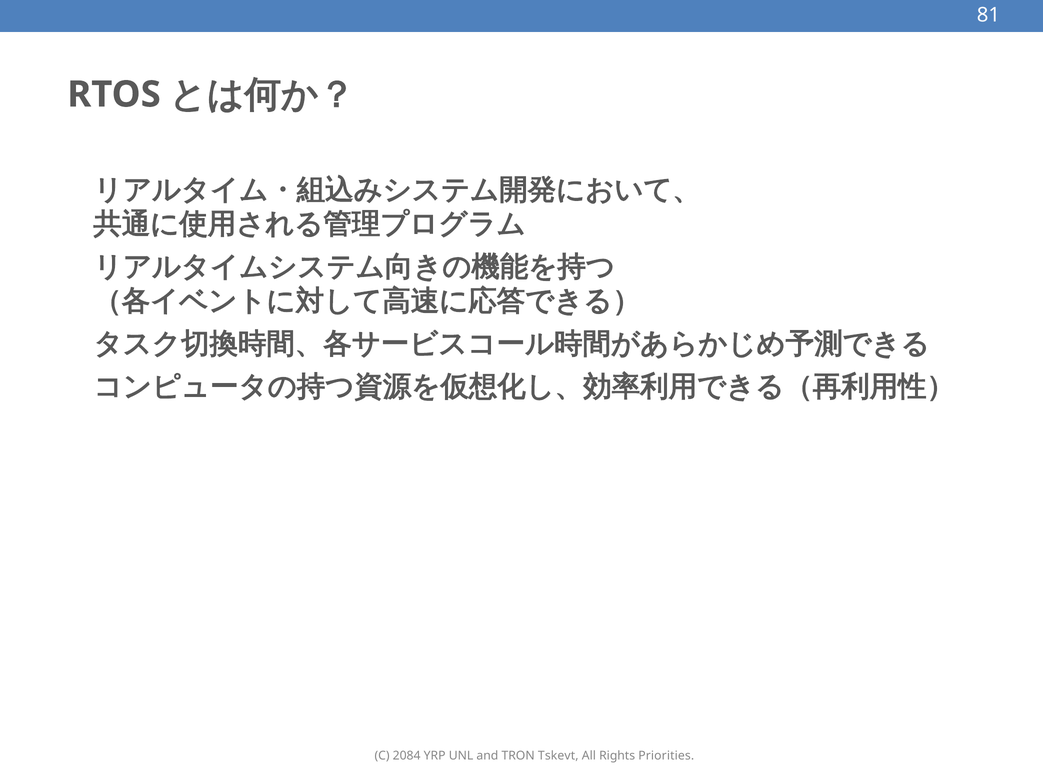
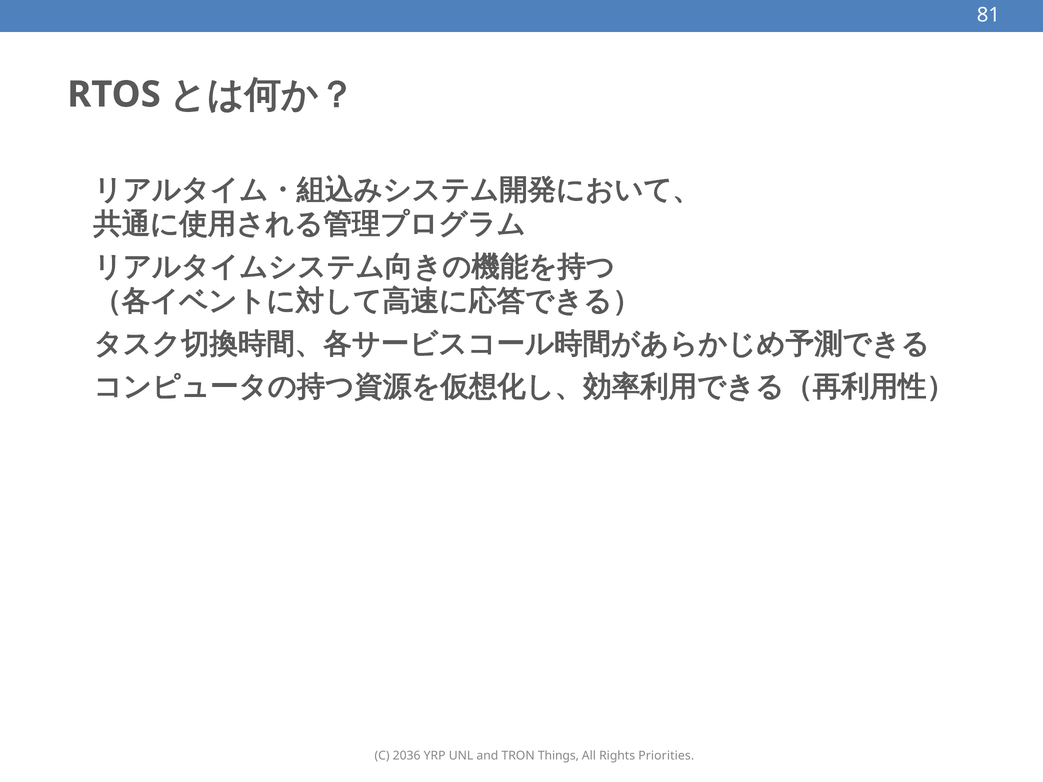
2084: 2084 -> 2036
Tskevt: Tskevt -> Things
